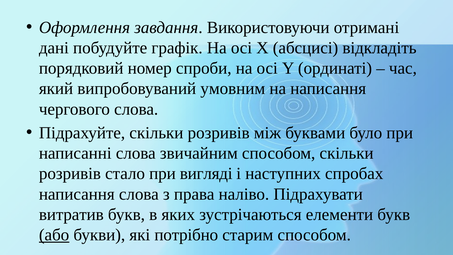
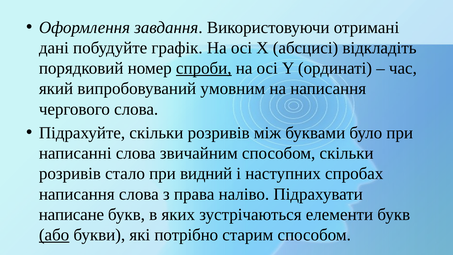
спроби underline: none -> present
вигляді: вигляді -> видний
витратив: витратив -> написане
